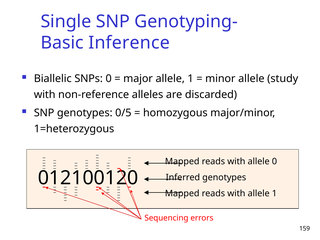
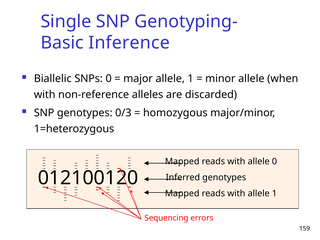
study: study -> when
0/5: 0/5 -> 0/3
